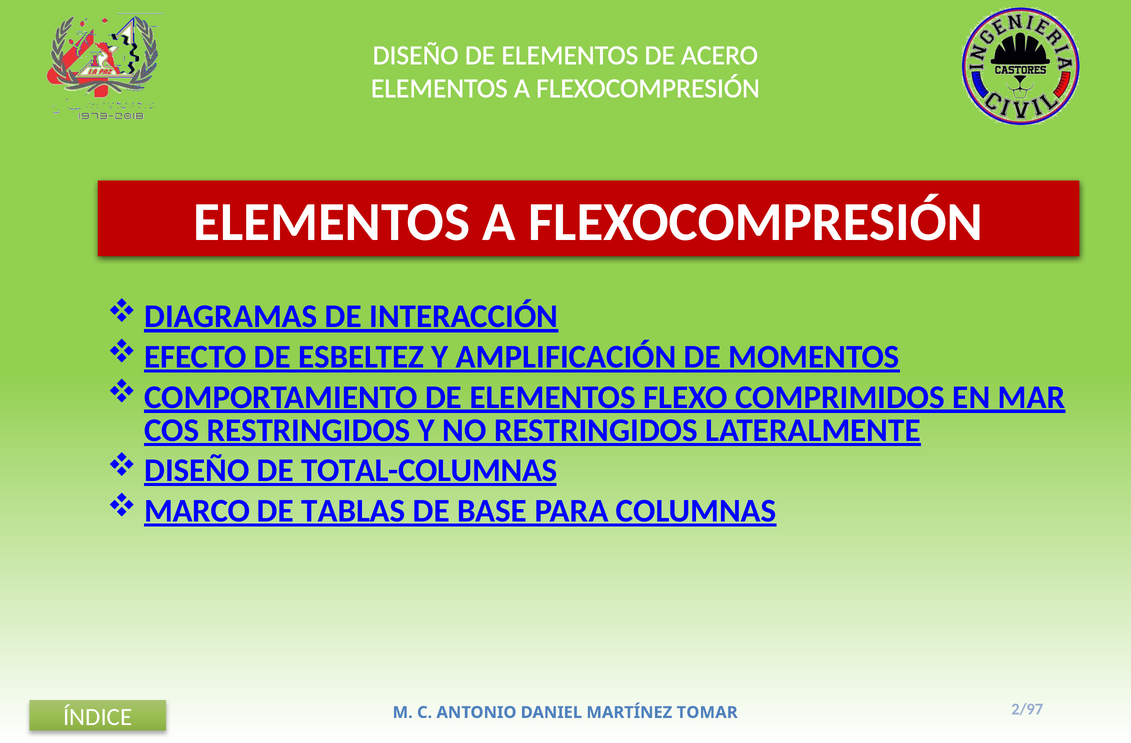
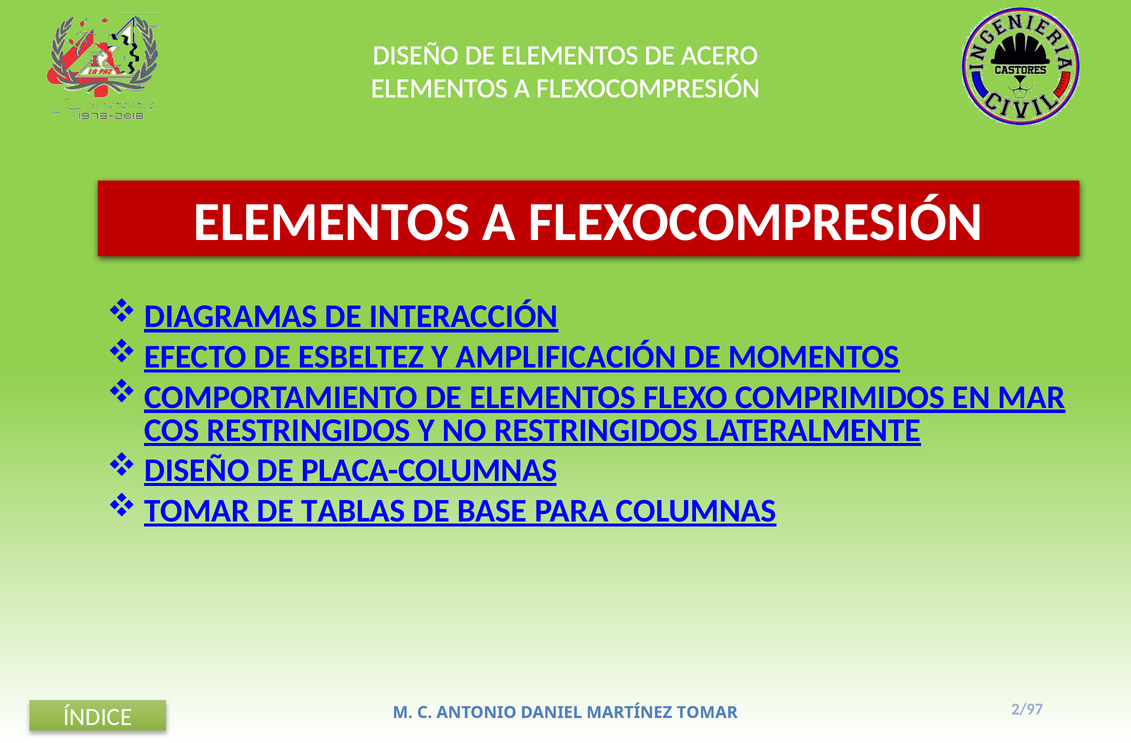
TOTAL-COLUMNAS: TOTAL-COLUMNAS -> PLACA-COLUMNAS
MARCO at (197, 511): MARCO -> TOMAR
